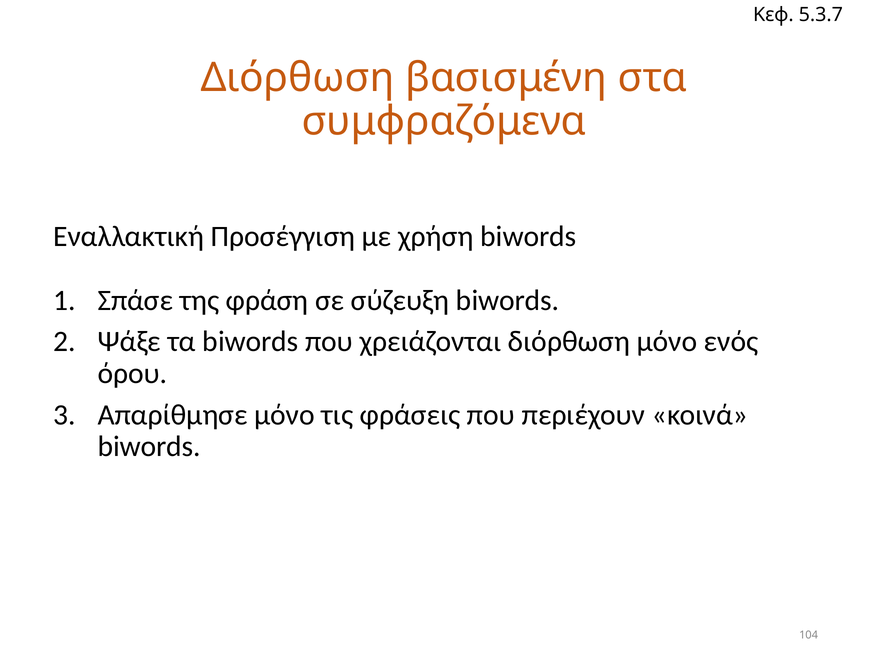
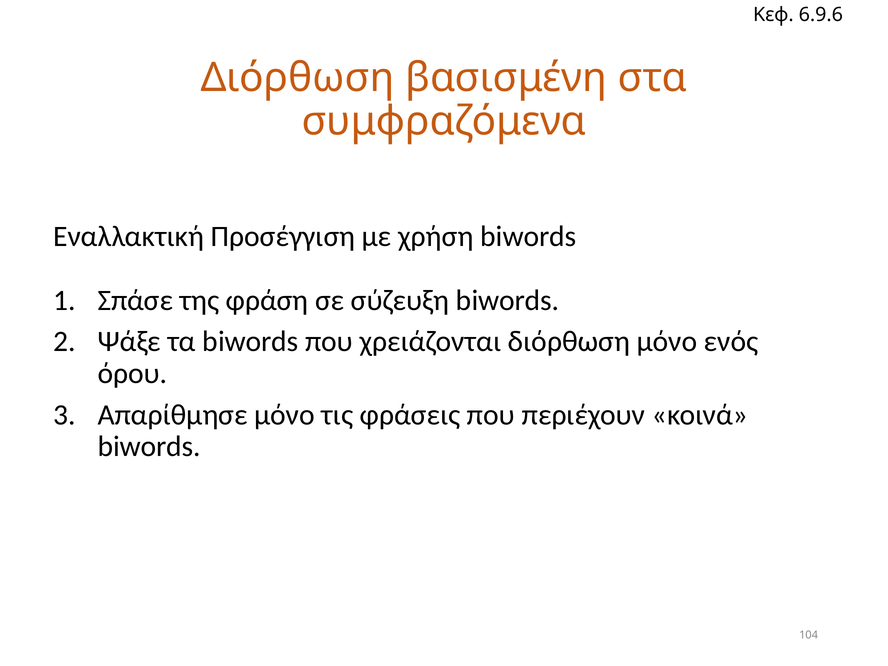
5.3.7: 5.3.7 -> 6.9.6
